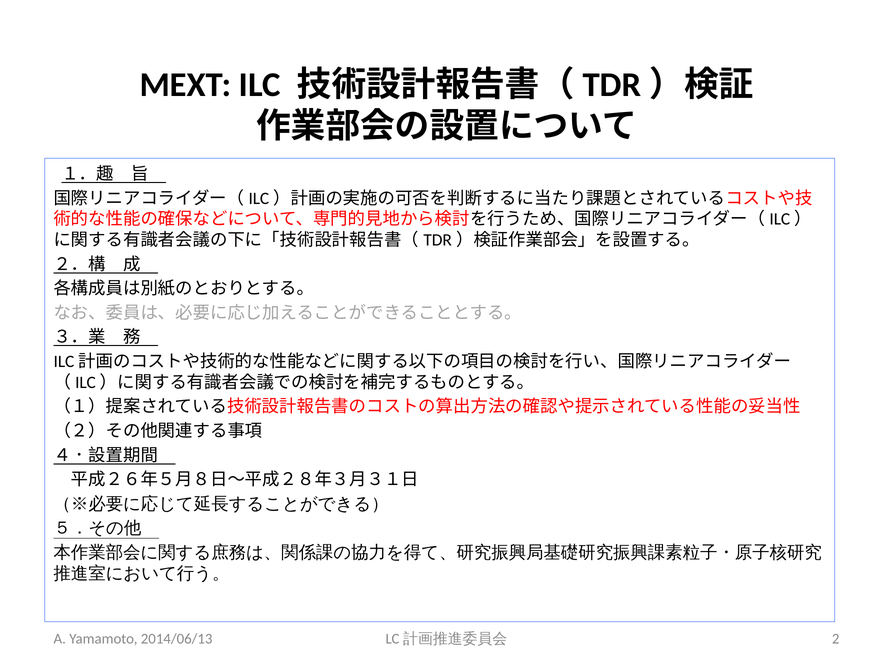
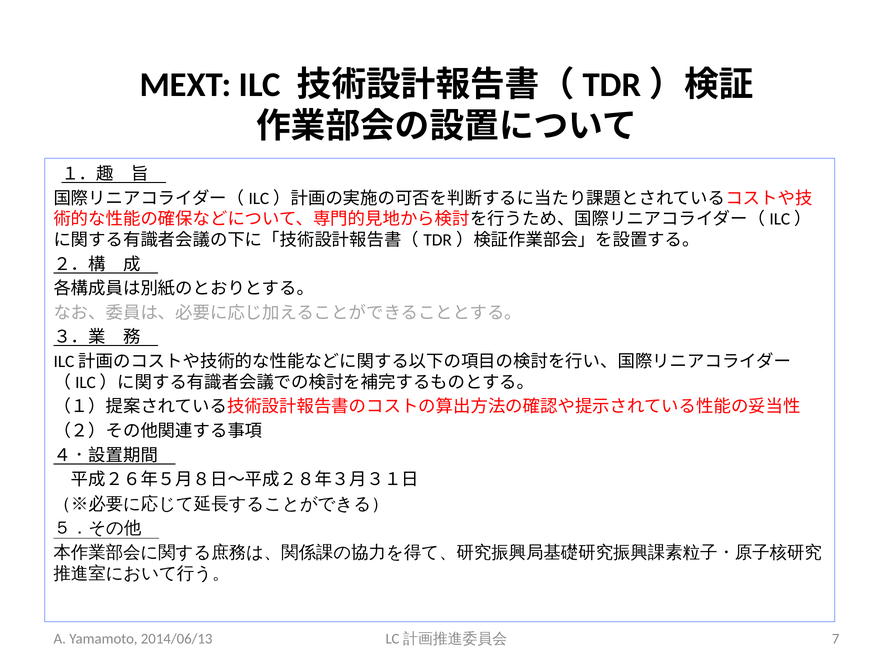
2: 2 -> 7
